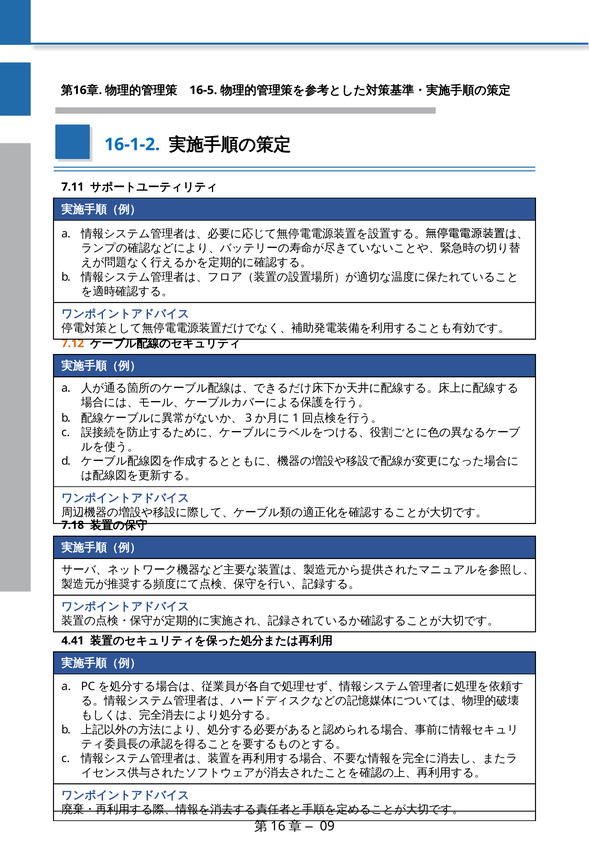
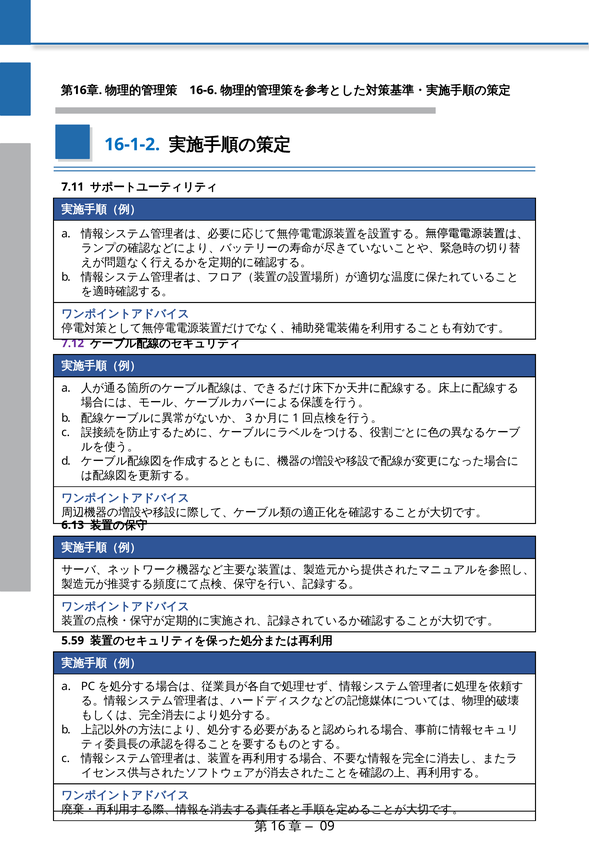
16-5: 16-5 -> 16-6
7.12 colour: orange -> purple
7.18: 7.18 -> 6.13
4.41: 4.41 -> 5.59
